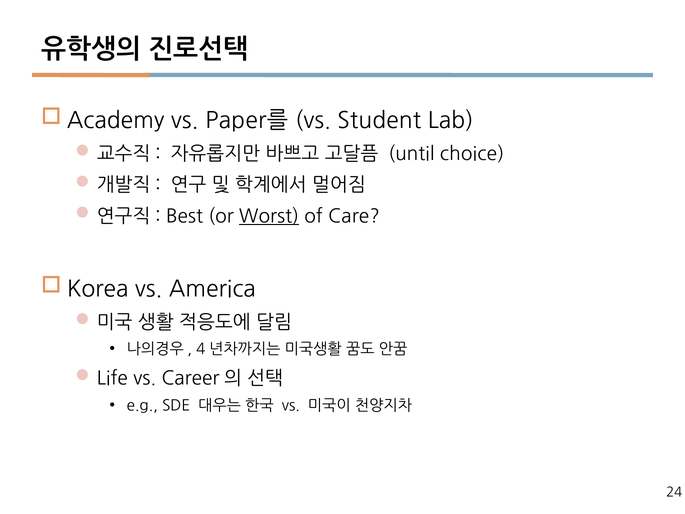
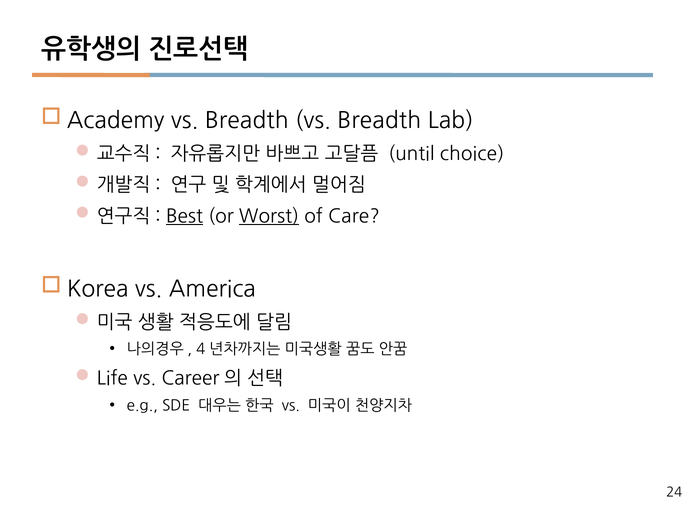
Paper를 at (247, 121): Paper를 -> Breadth
Student at (379, 121): Student -> Breadth
Best underline: none -> present
